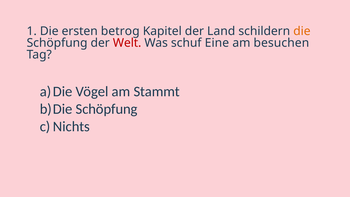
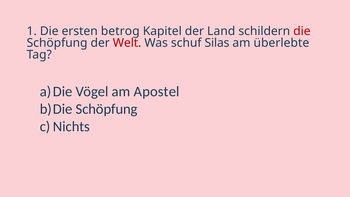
die at (302, 31) colour: orange -> red
Eine: Eine -> Silas
besuchen: besuchen -> überlebte
Stammt: Stammt -> Apostel
